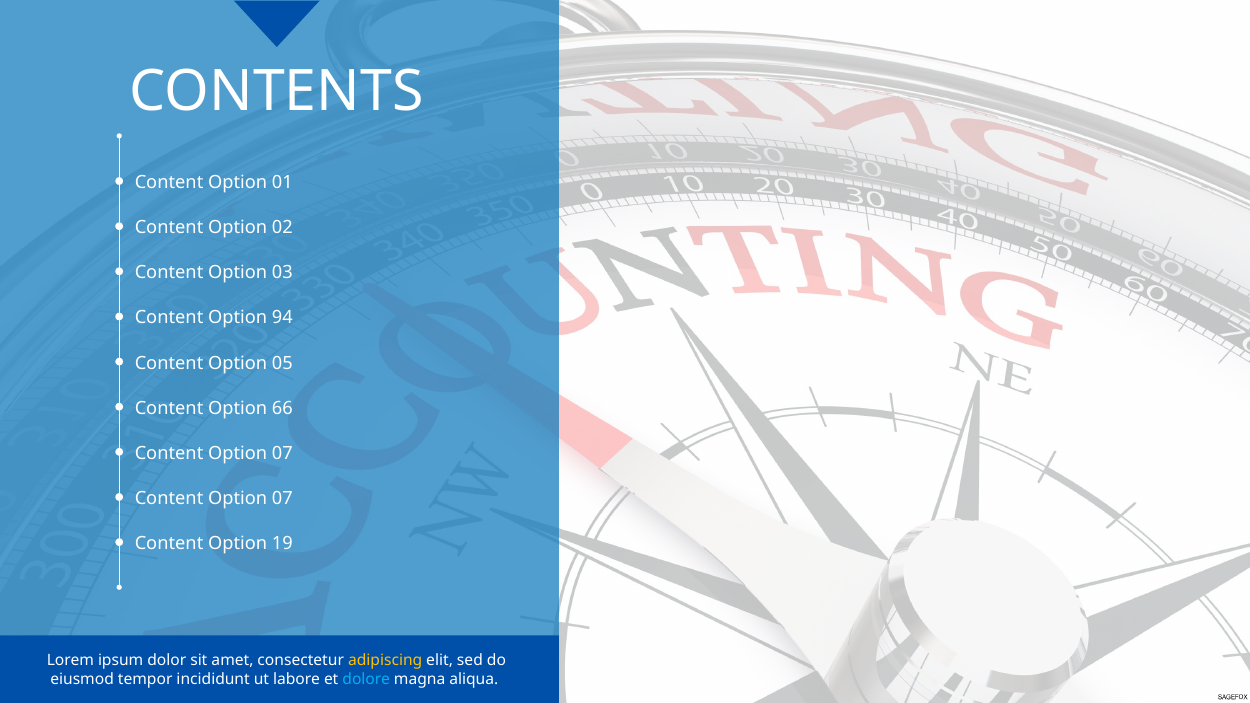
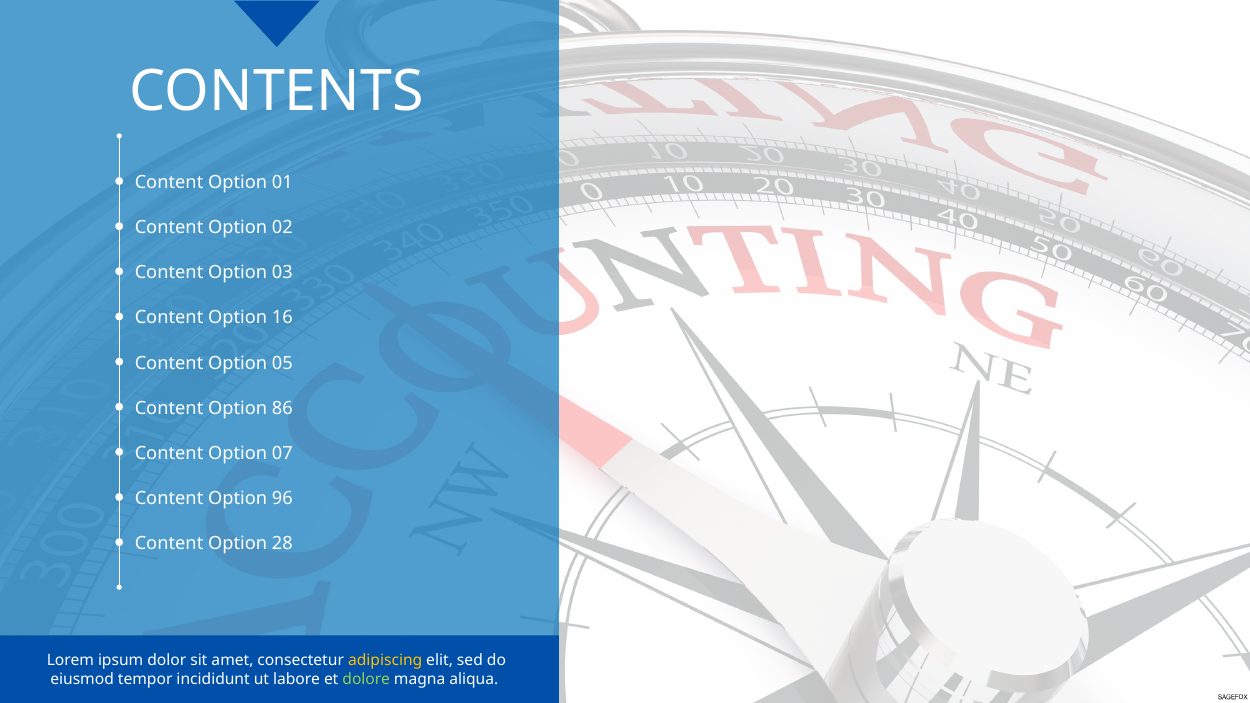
94: 94 -> 16
66: 66 -> 86
07 at (282, 498): 07 -> 96
19: 19 -> 28
dolore colour: light blue -> light green
